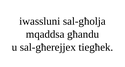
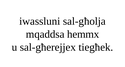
għandu: għandu -> hemmx
